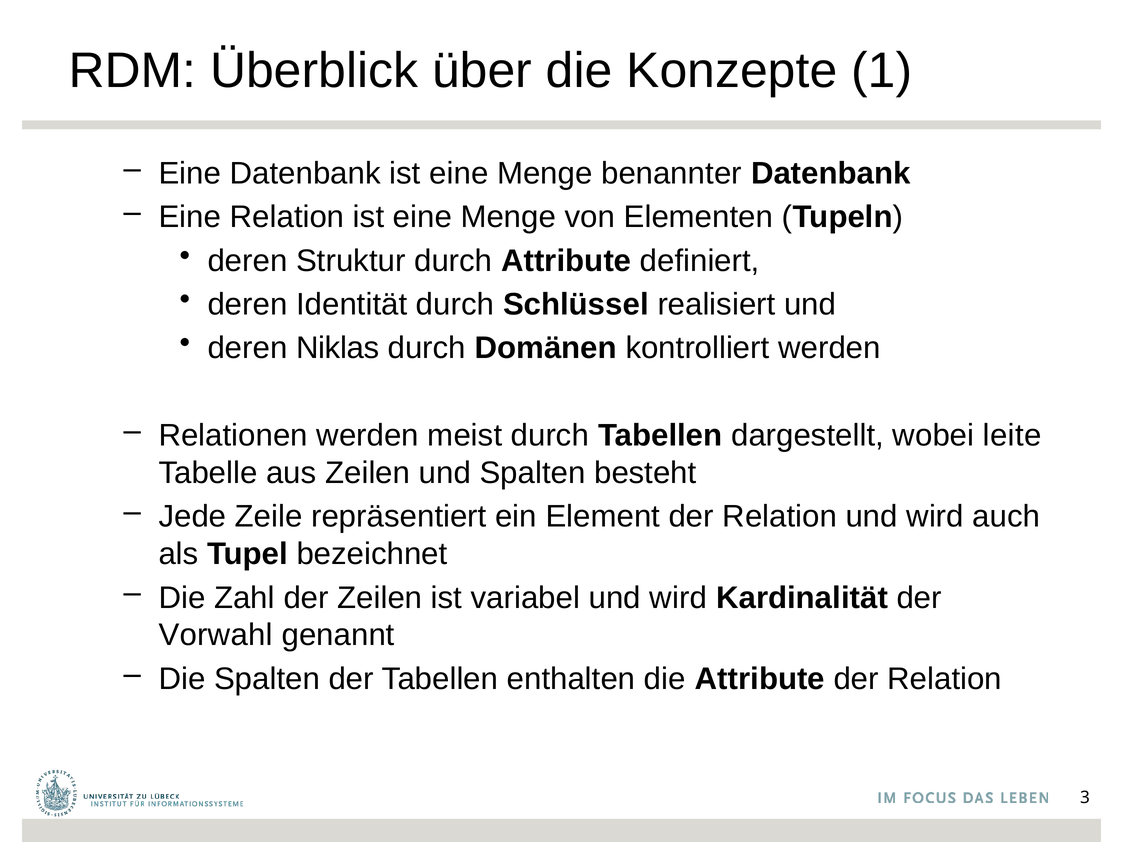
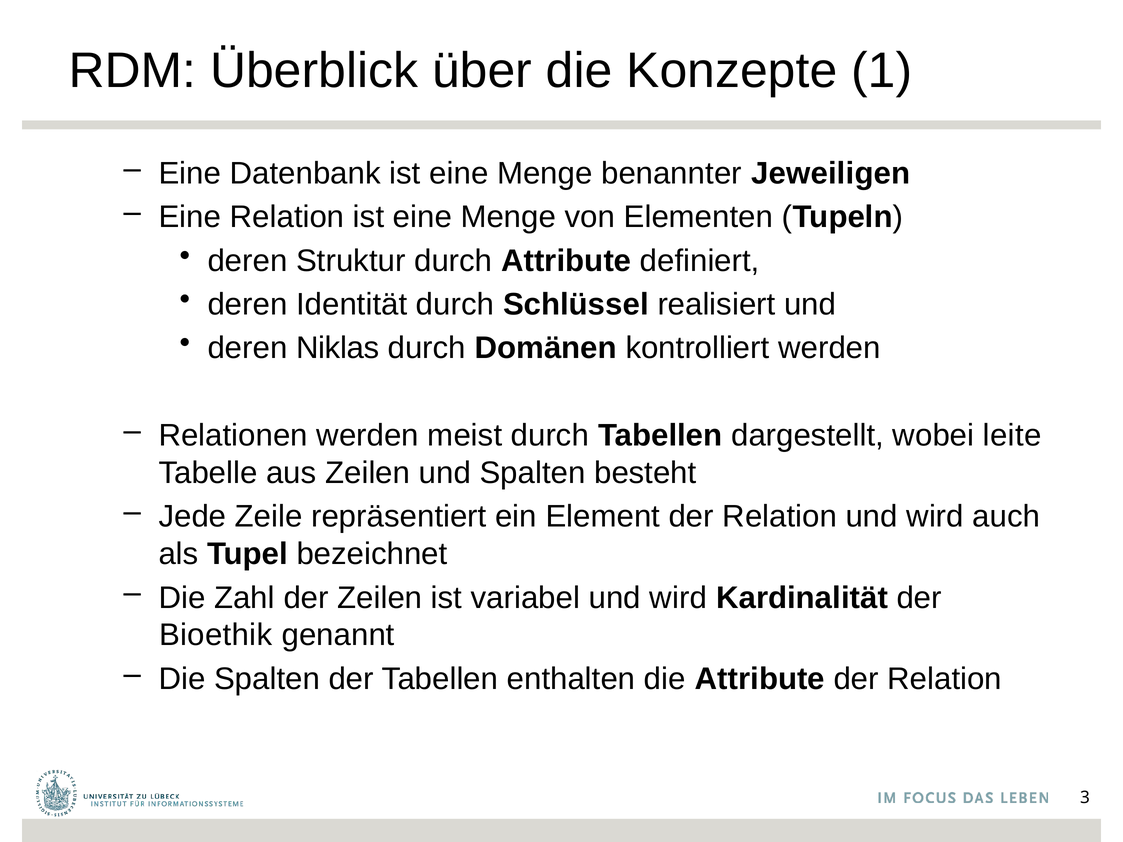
benannter Datenbank: Datenbank -> Jeweiligen
Vorwahl: Vorwahl -> Bioethik
